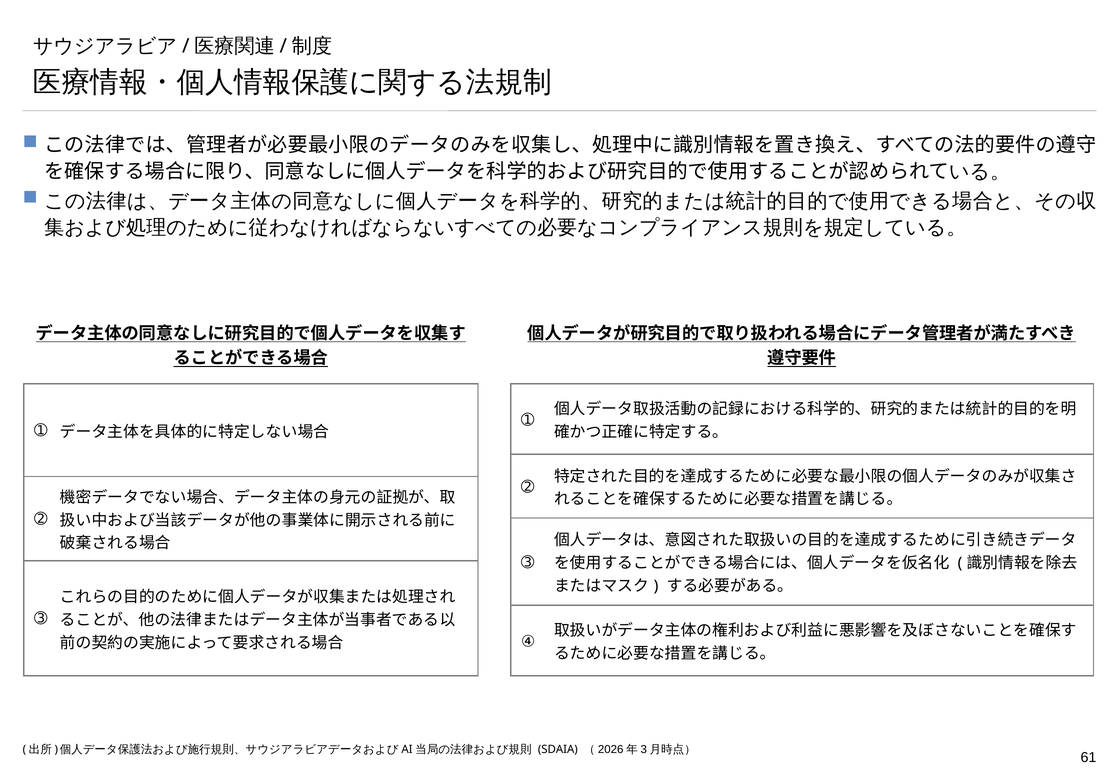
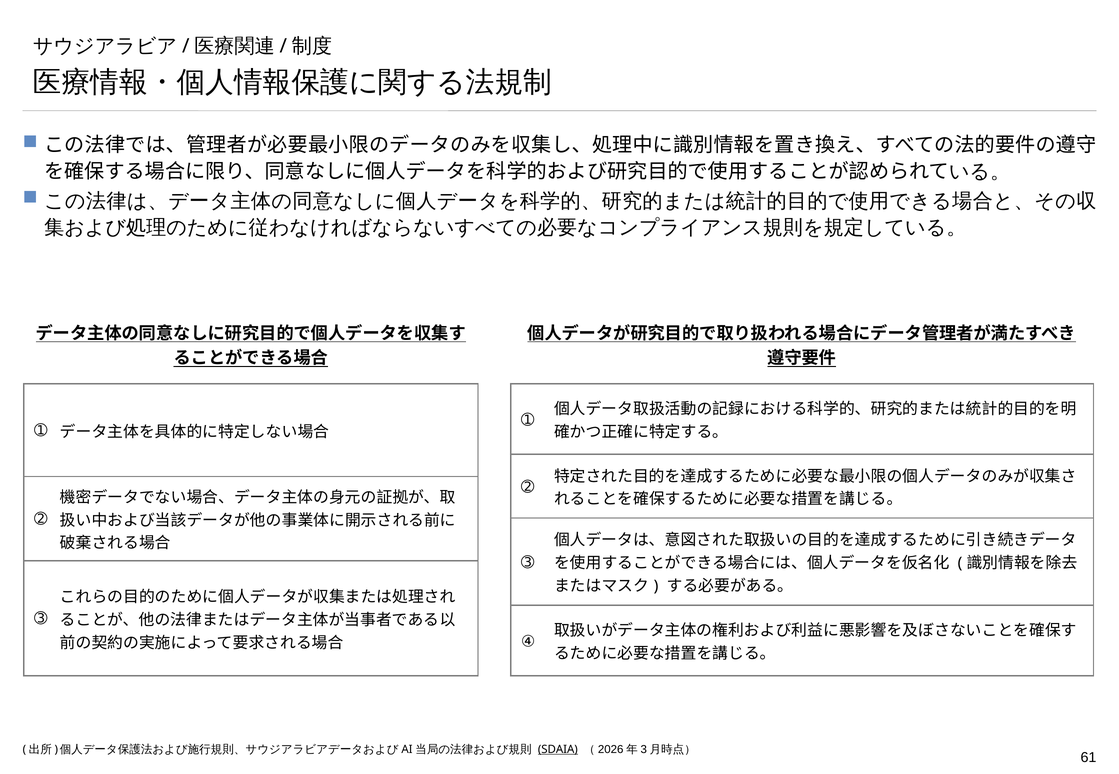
SDAIA underline: none -> present
